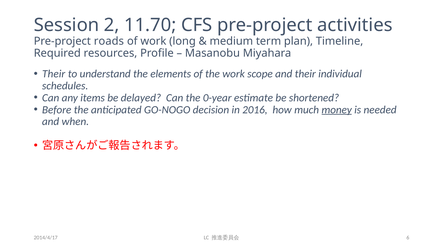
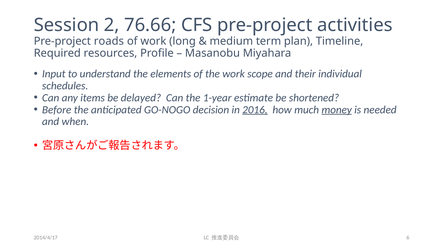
11.70: 11.70 -> 76.66
Their at (54, 74): Their -> Input
0-year: 0-year -> 1-year
2016 underline: none -> present
